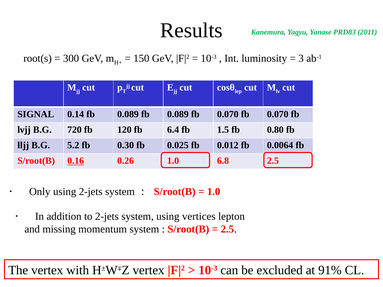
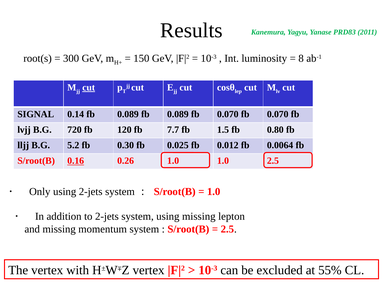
3: 3 -> 8
cut at (89, 88) underline: none -> present
6.4: 6.4 -> 7.7
1.0 6.8: 6.8 -> 1.0
using vertices: vertices -> missing
91%: 91% -> 55%
